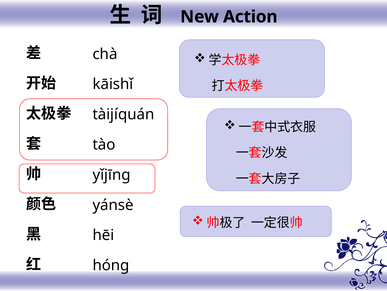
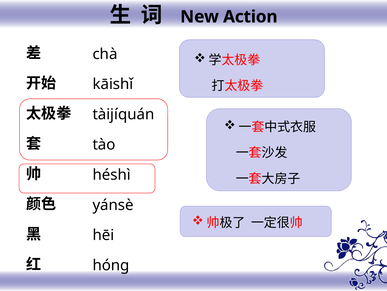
yǐjīnɡ: yǐjīnɡ -> héshì
